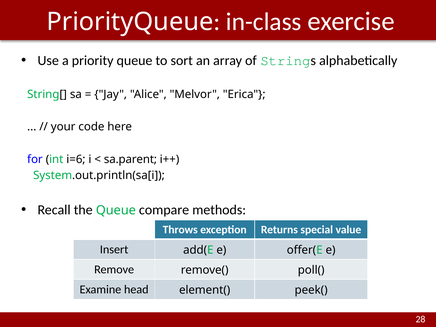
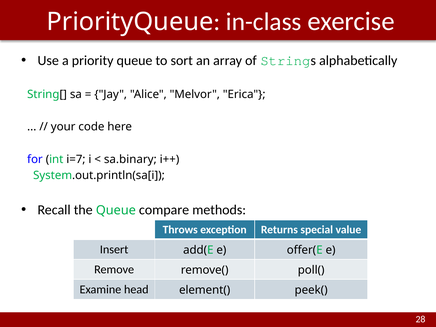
i=6: i=6 -> i=7
sa.parent: sa.parent -> sa.binary
